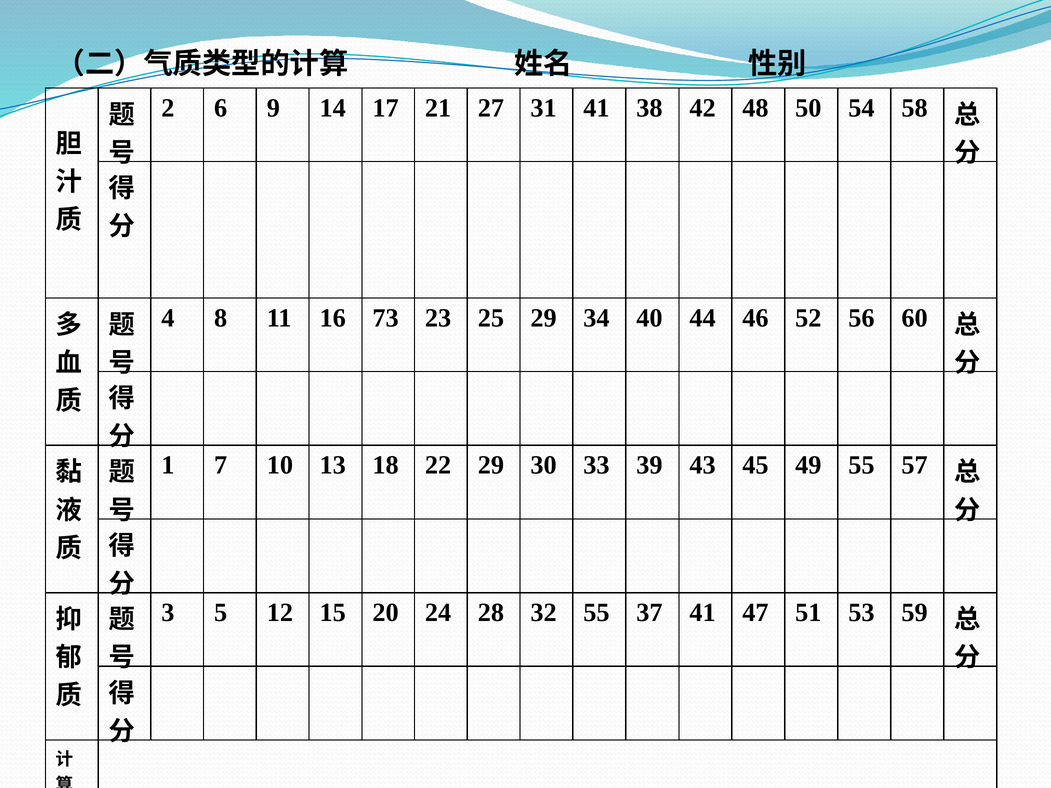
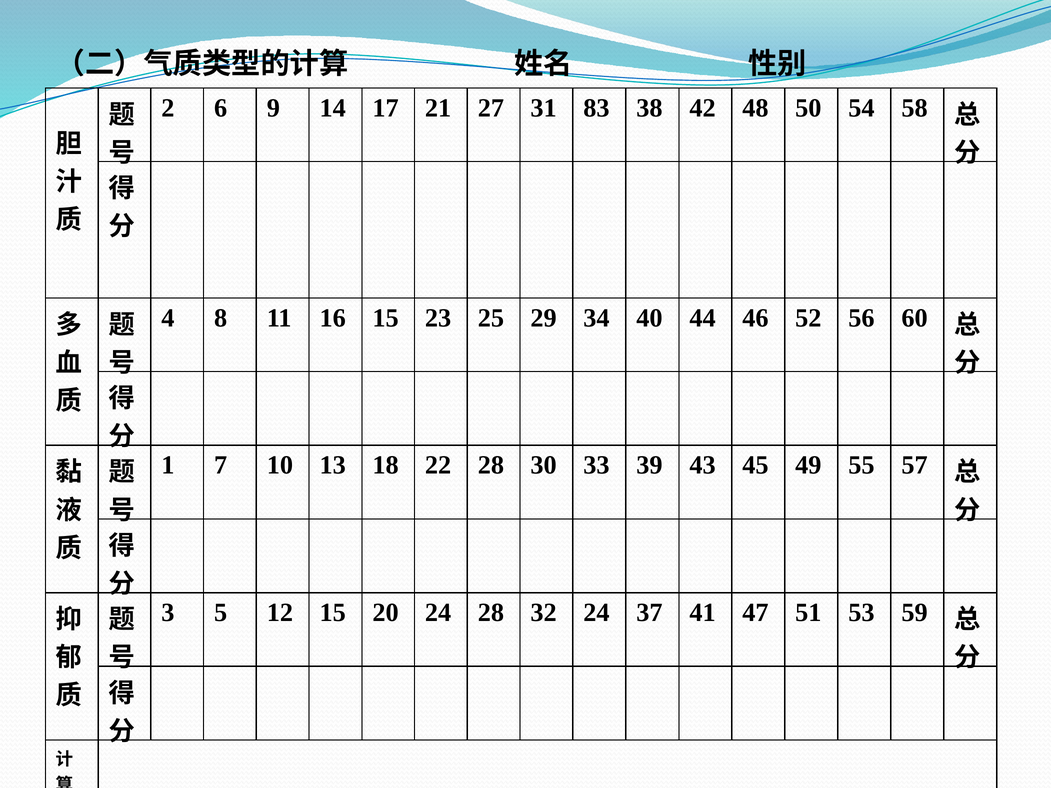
31 41: 41 -> 83
16 73: 73 -> 15
22 29: 29 -> 28
32 55: 55 -> 24
